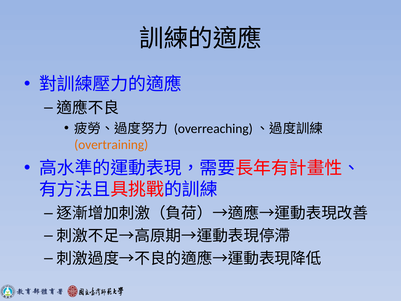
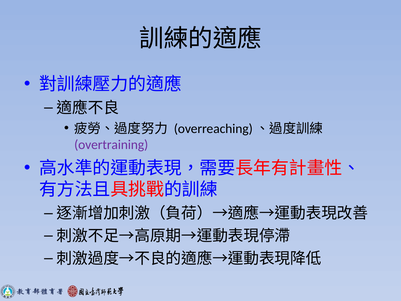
overtraining colour: orange -> purple
